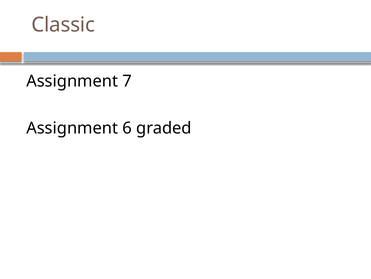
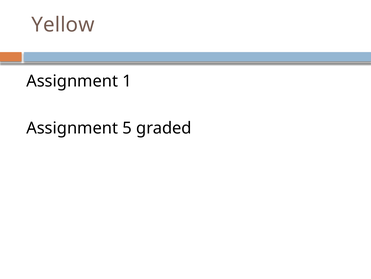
Classic: Classic -> Yellow
7: 7 -> 1
6: 6 -> 5
